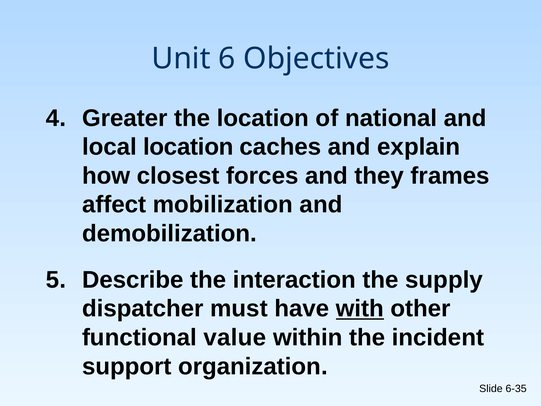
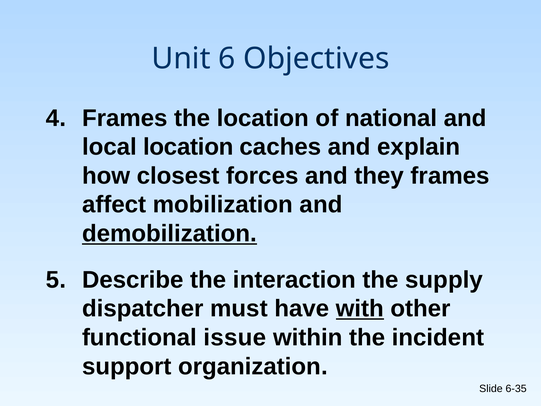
Greater at (125, 118): Greater -> Frames
demobilization underline: none -> present
value: value -> issue
